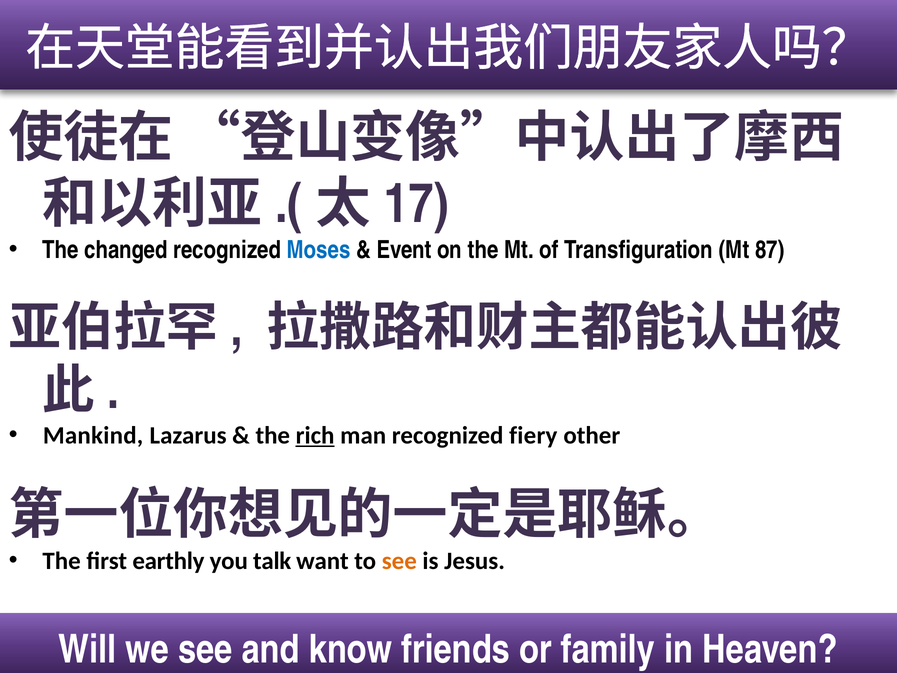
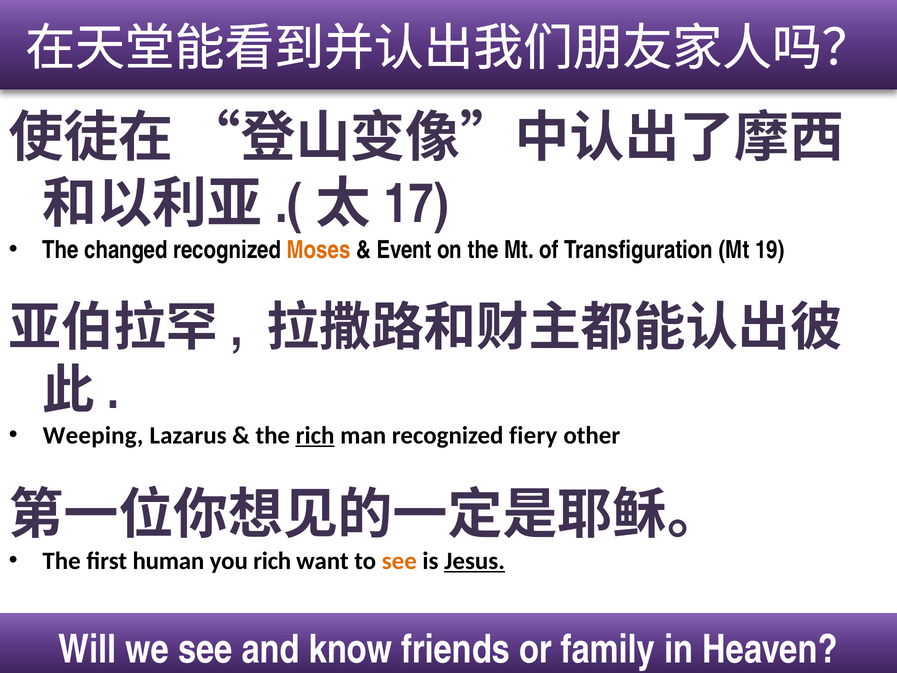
Moses colour: blue -> orange
87: 87 -> 19
Mankind: Mankind -> Weeping
earthly: earthly -> human
you talk: talk -> rich
Jesus underline: none -> present
